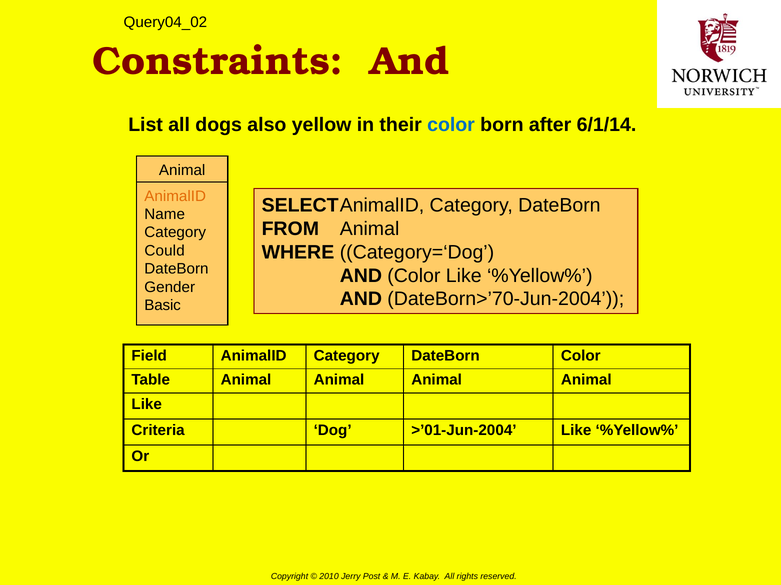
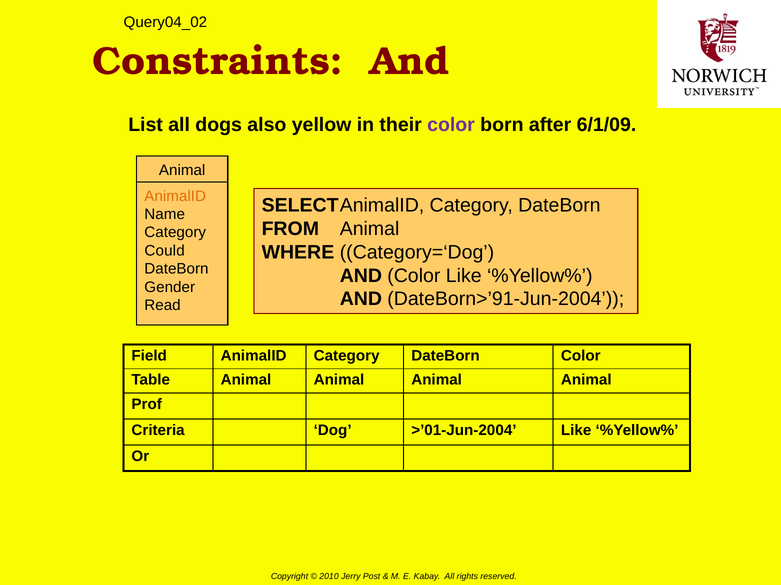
color at (451, 125) colour: blue -> purple
6/1/14: 6/1/14 -> 6/1/09
DateBorn>’70-Jun-2004: DateBorn>’70-Jun-2004 -> DateBorn>’91-Jun-2004
Basic: Basic -> Read
Like at (147, 405): Like -> Prof
